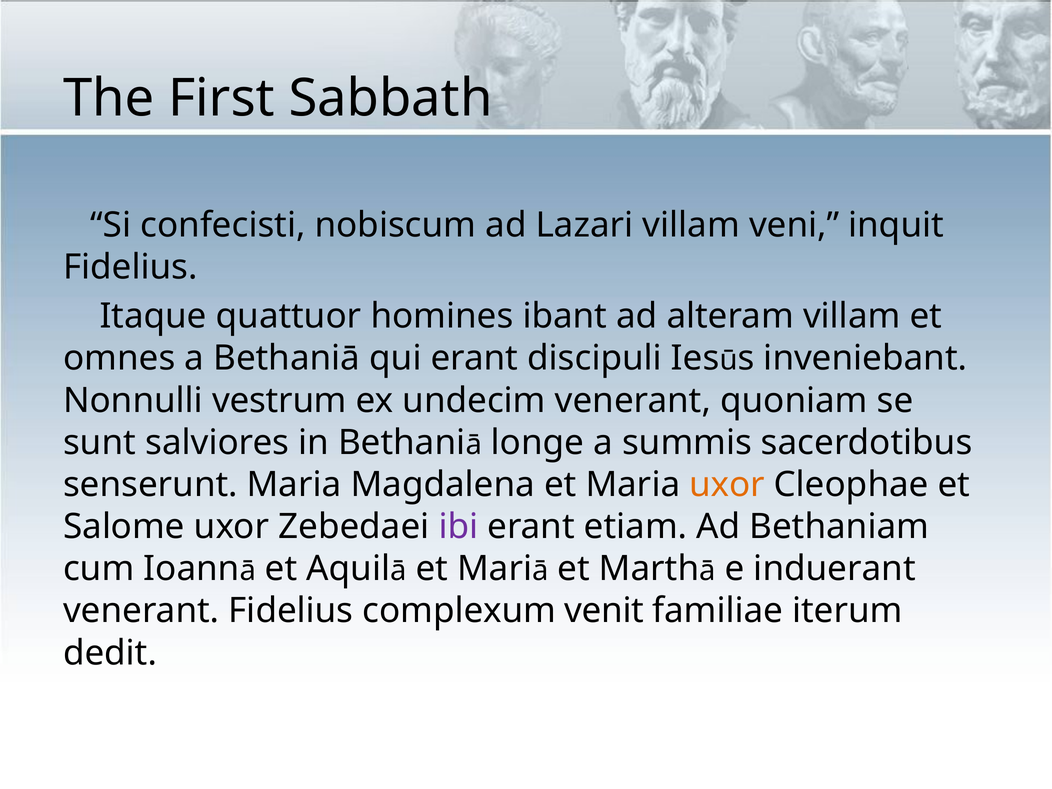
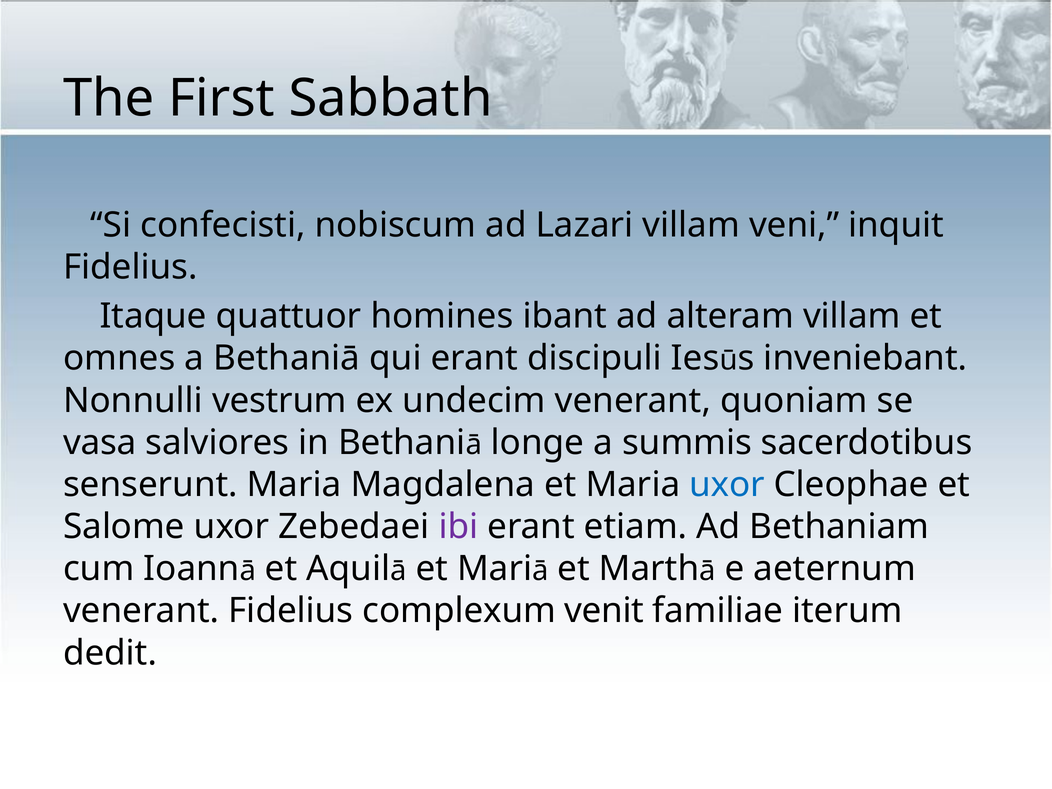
sunt: sunt -> vasa
uxor at (727, 485) colour: orange -> blue
induerant: induerant -> aeternum
